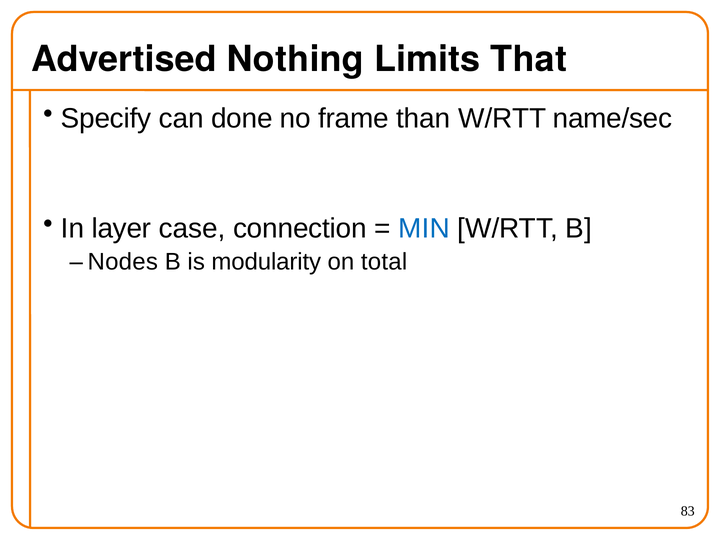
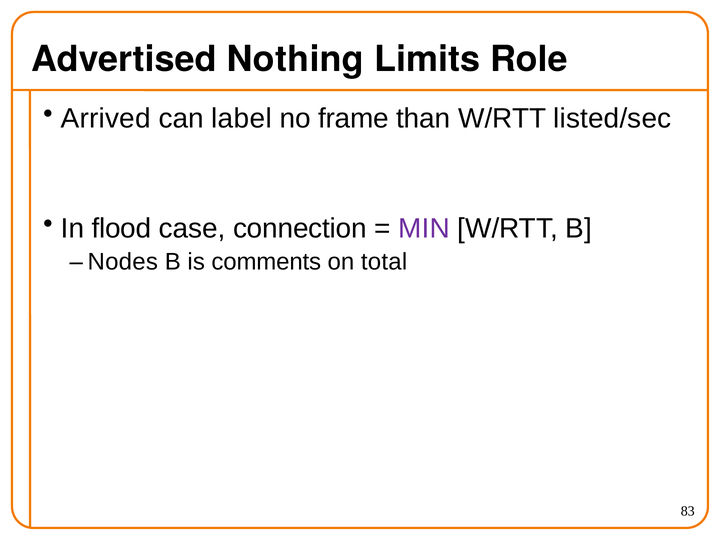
That: That -> Role
Specify: Specify -> Arrived
done: done -> label
name/sec: name/sec -> listed/sec
layer: layer -> flood
MIN colour: blue -> purple
modularity: modularity -> comments
